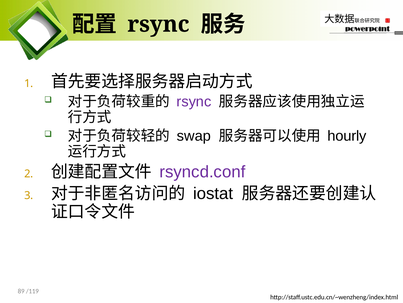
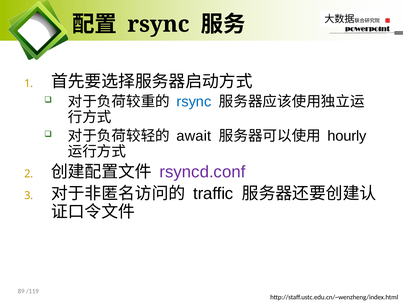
rsync at (194, 101) colour: purple -> blue
swap: swap -> await
iostat: iostat -> traffic
